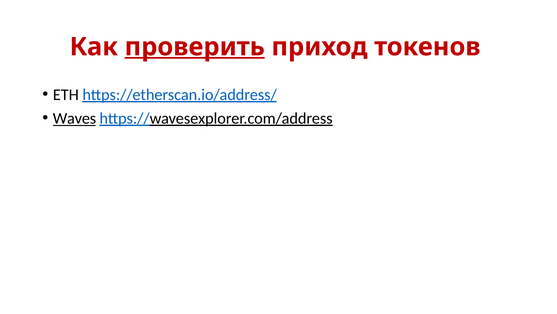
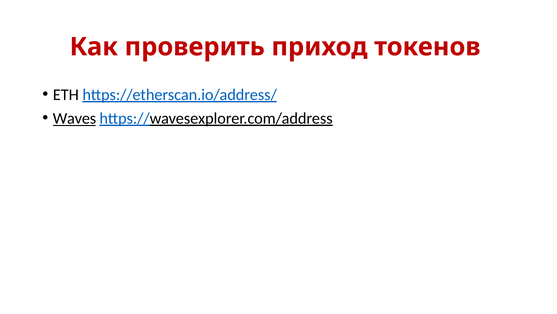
проверить underline: present -> none
